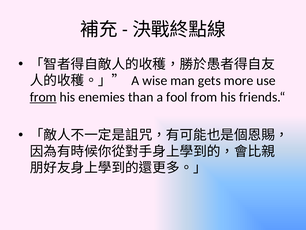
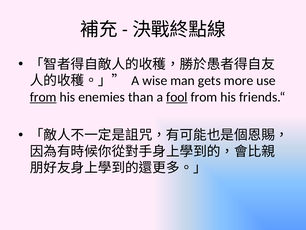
fool underline: none -> present
